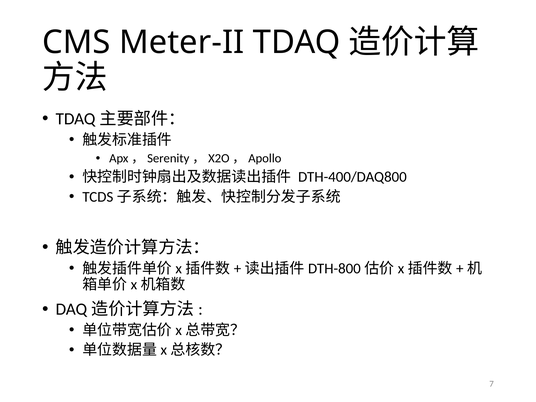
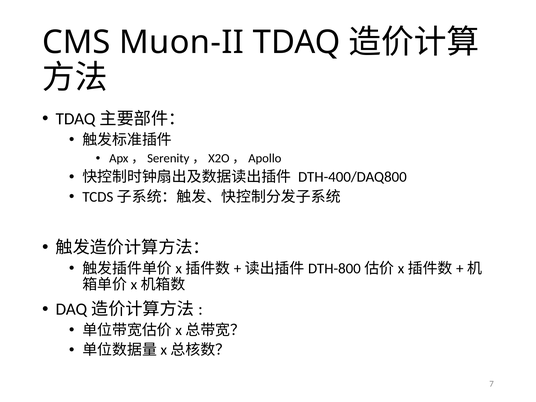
Meter-II: Meter-II -> Muon-II
